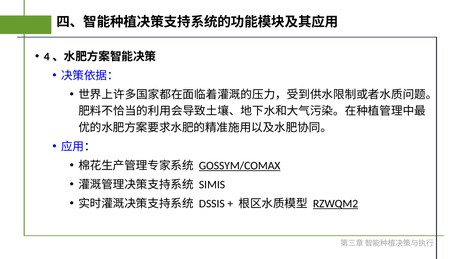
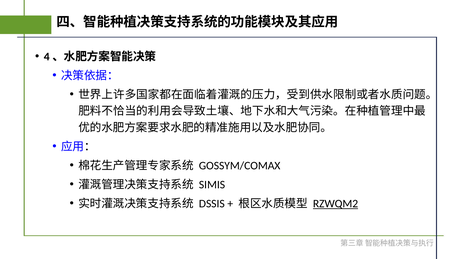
GOSSYM/COMAX underline: present -> none
